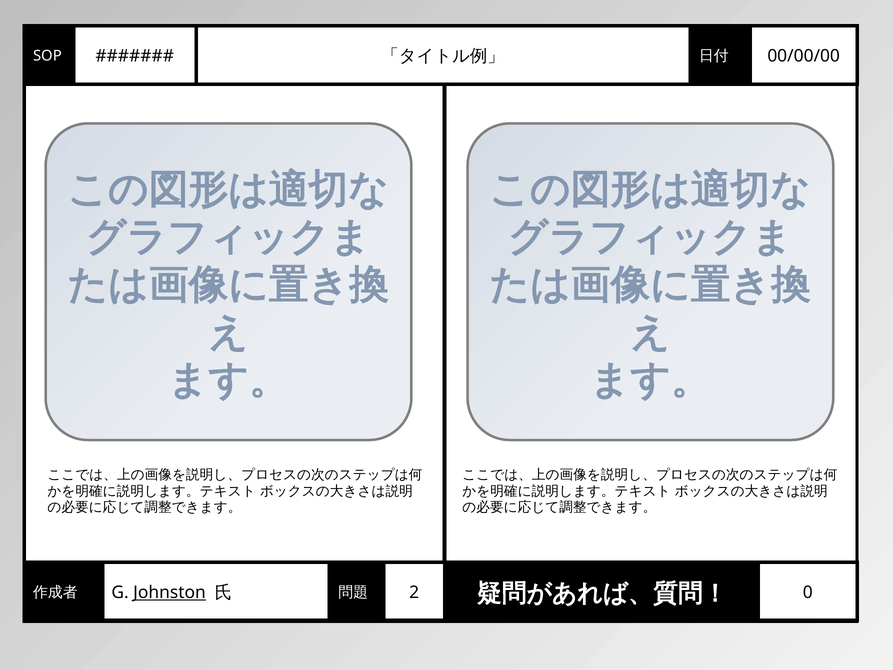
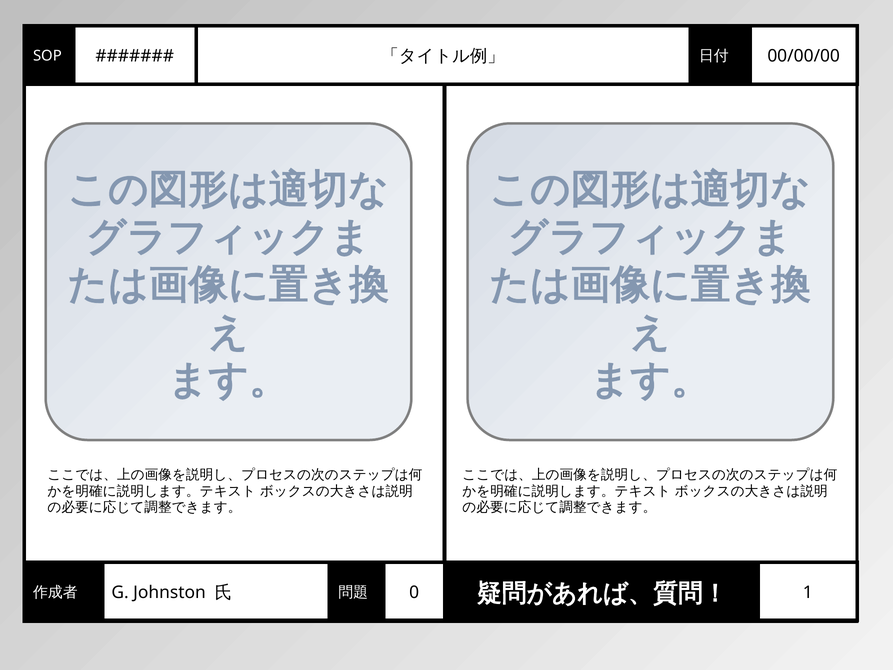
Johnston underline: present -> none
2: 2 -> 0
0: 0 -> 1
